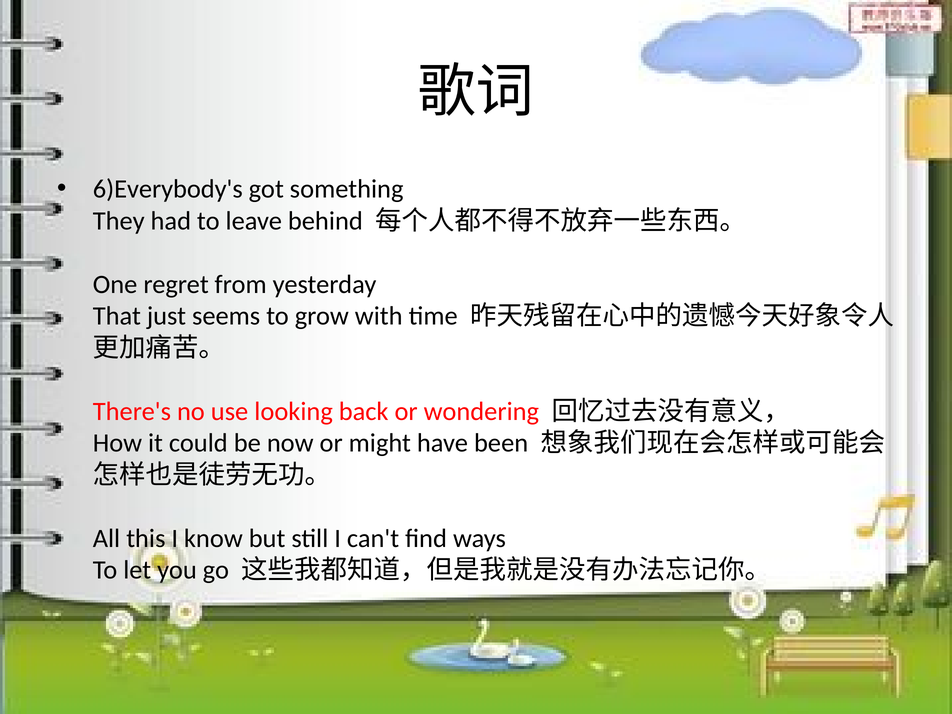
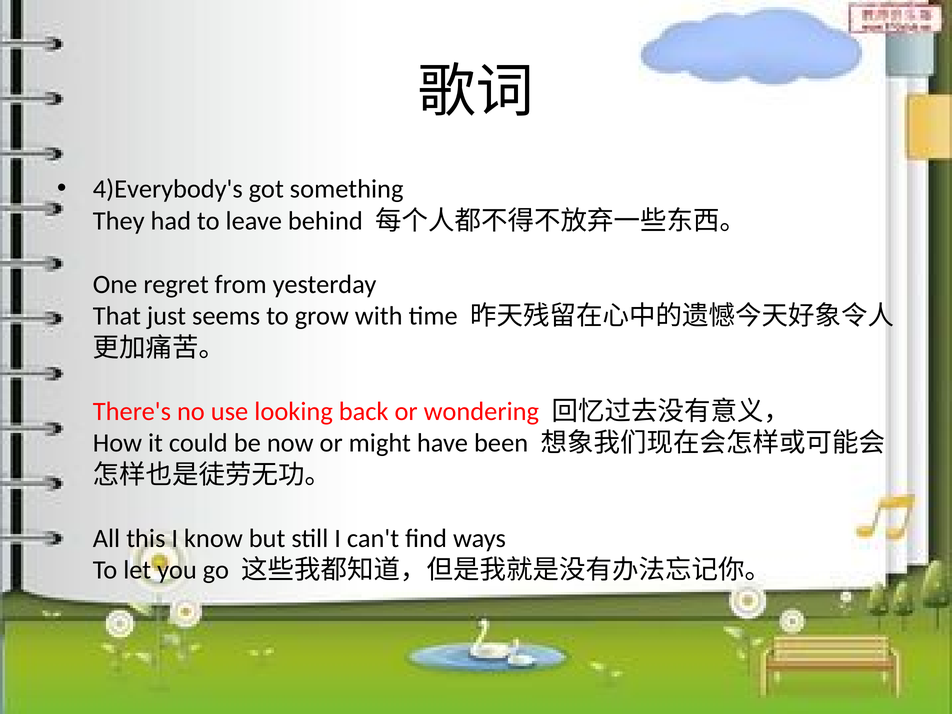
6)Everybody's: 6)Everybody's -> 4)Everybody's
